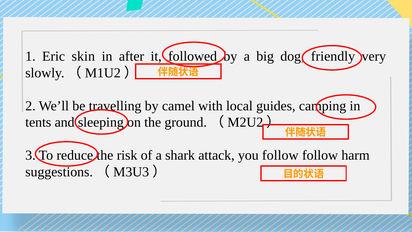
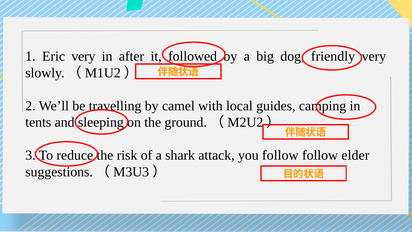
Eric skin: skin -> very
harm: harm -> elder
